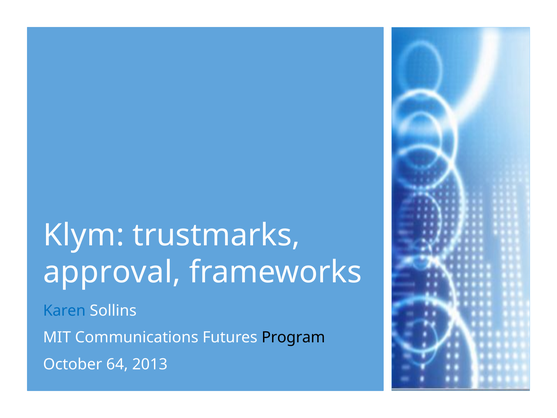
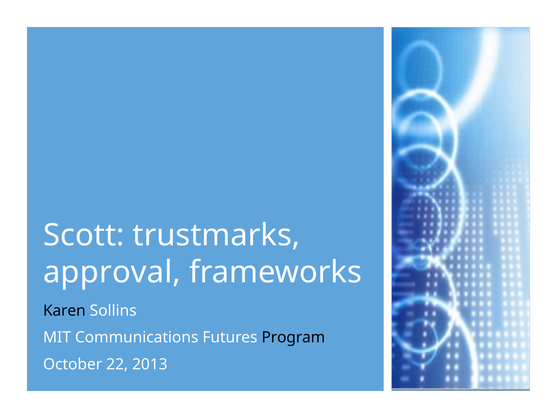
Klym: Klym -> Scott
Karen colour: blue -> black
64: 64 -> 22
